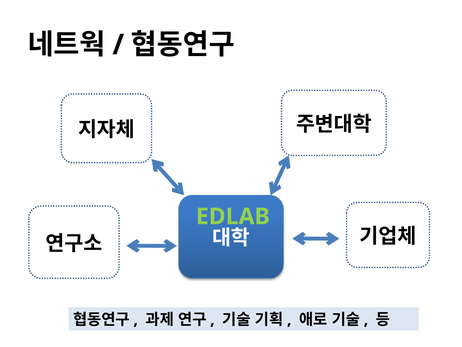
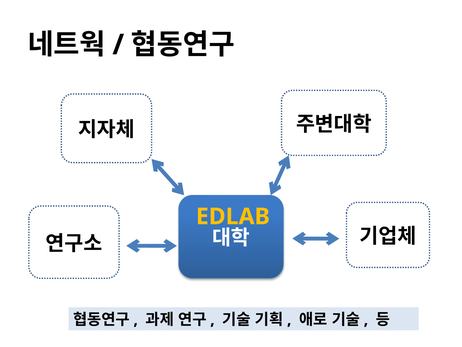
EDLAB colour: light green -> yellow
